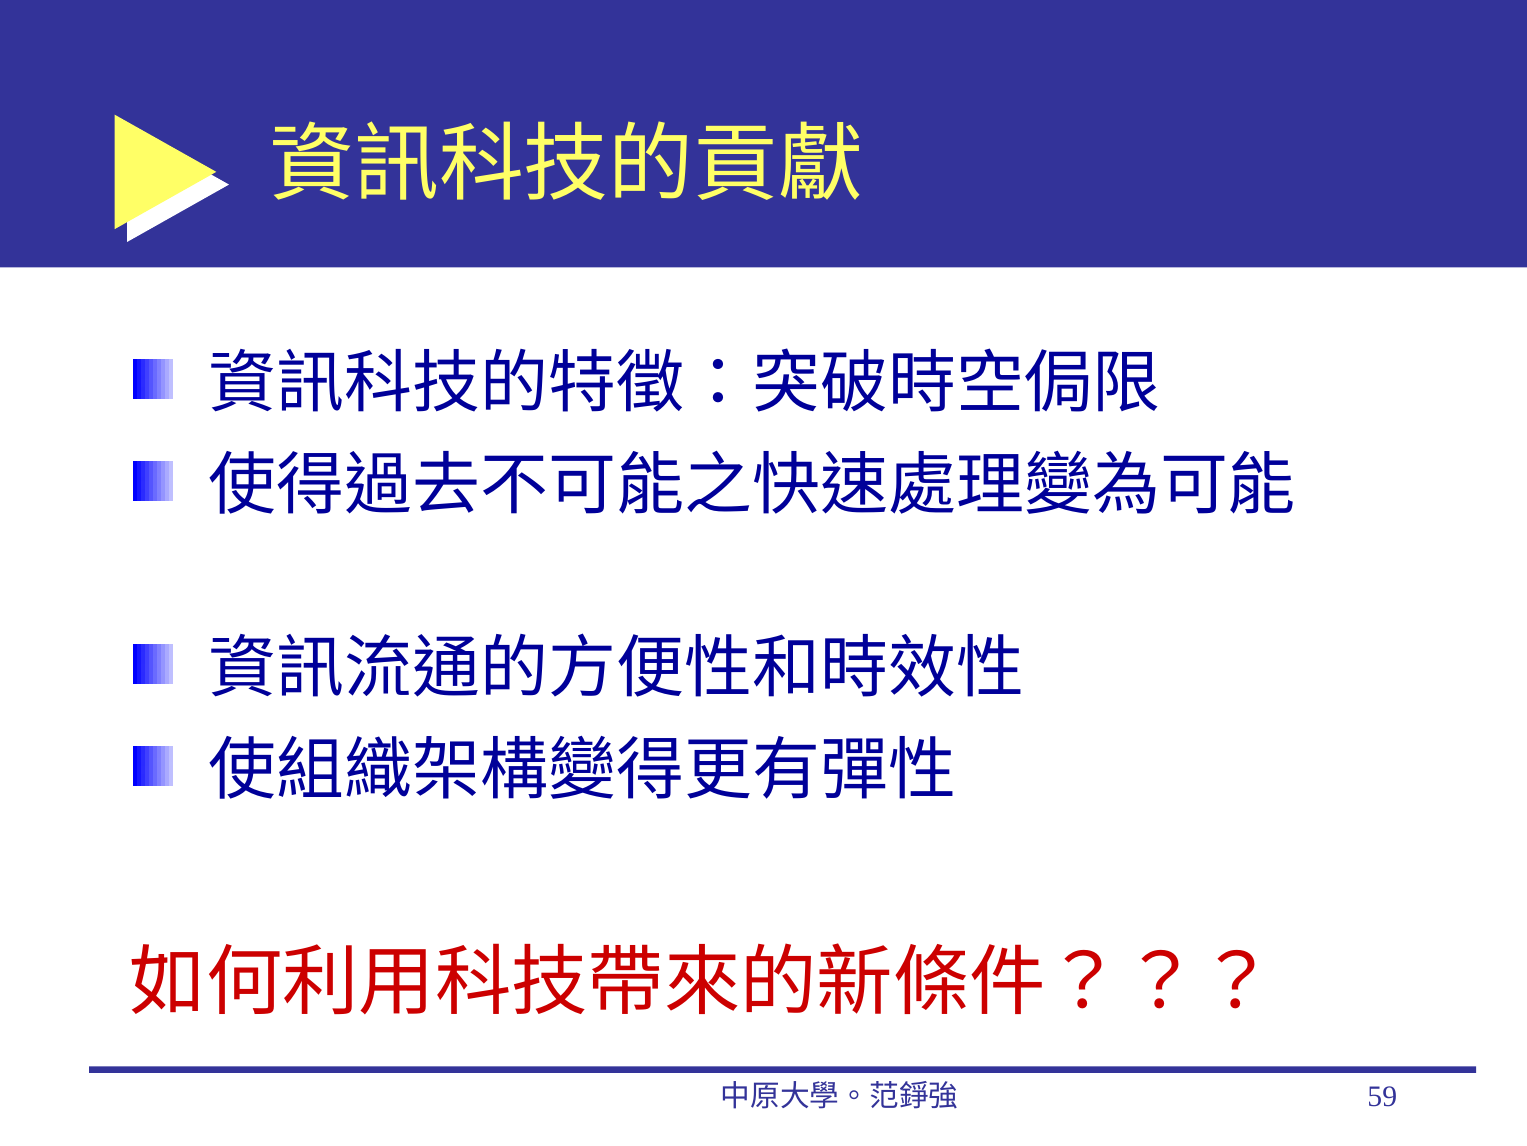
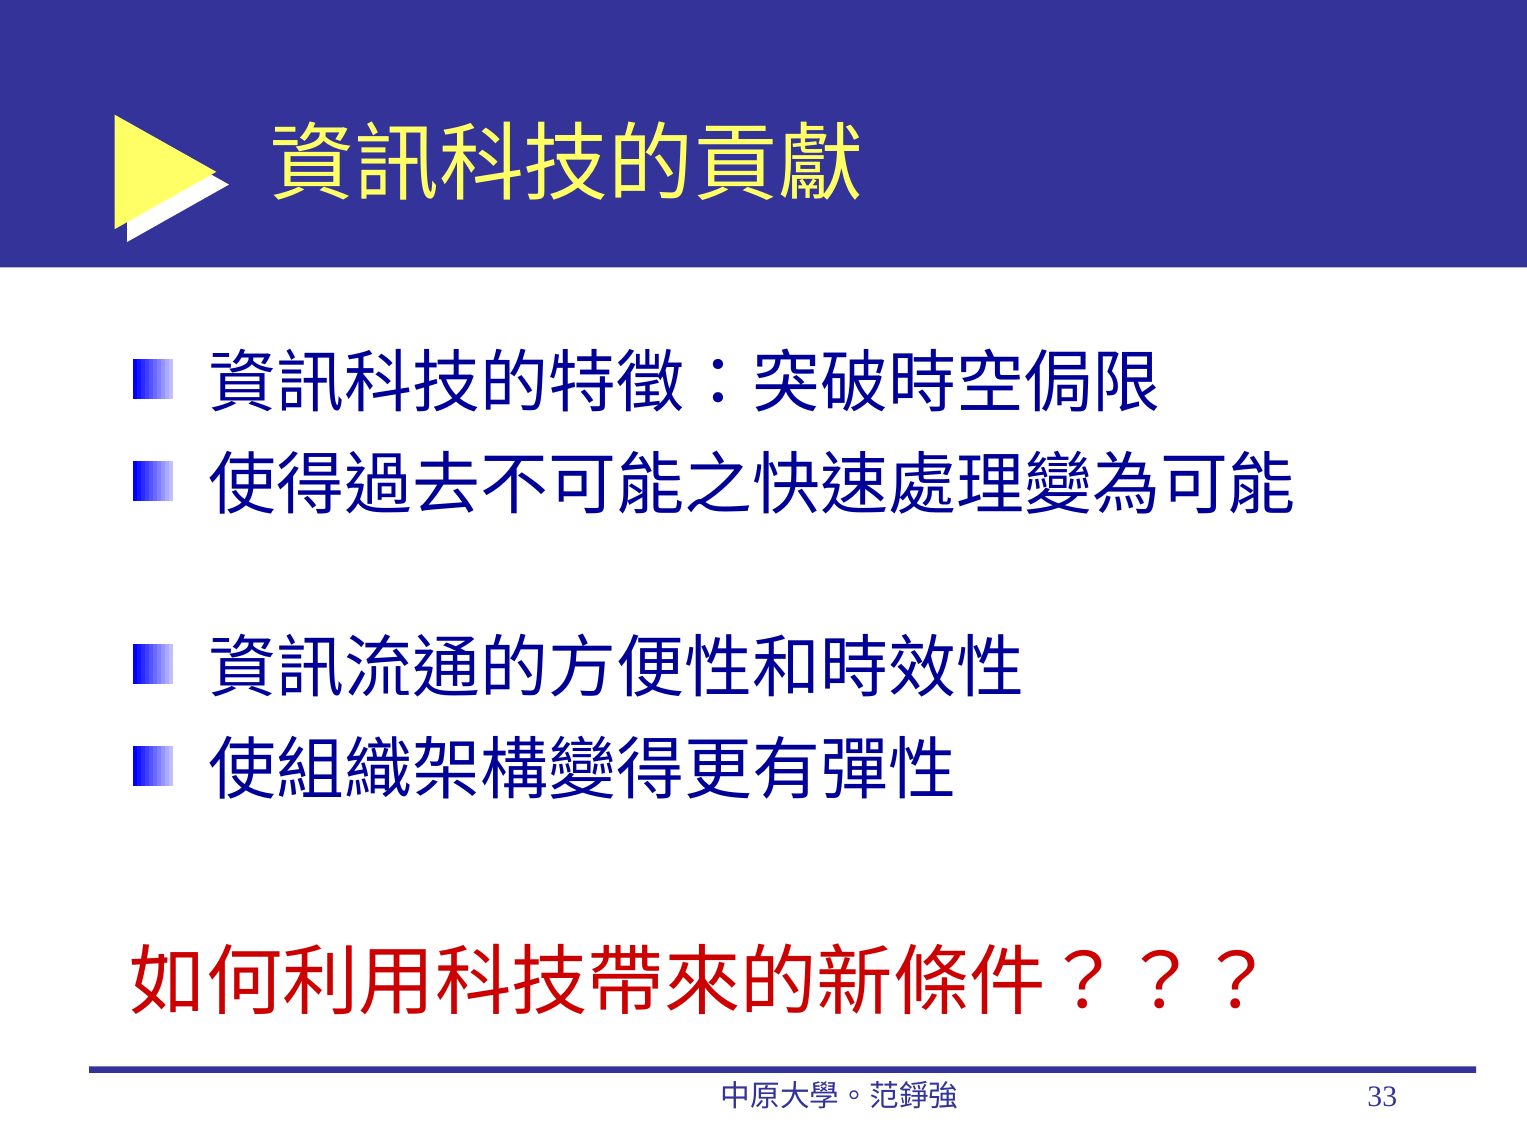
59: 59 -> 33
